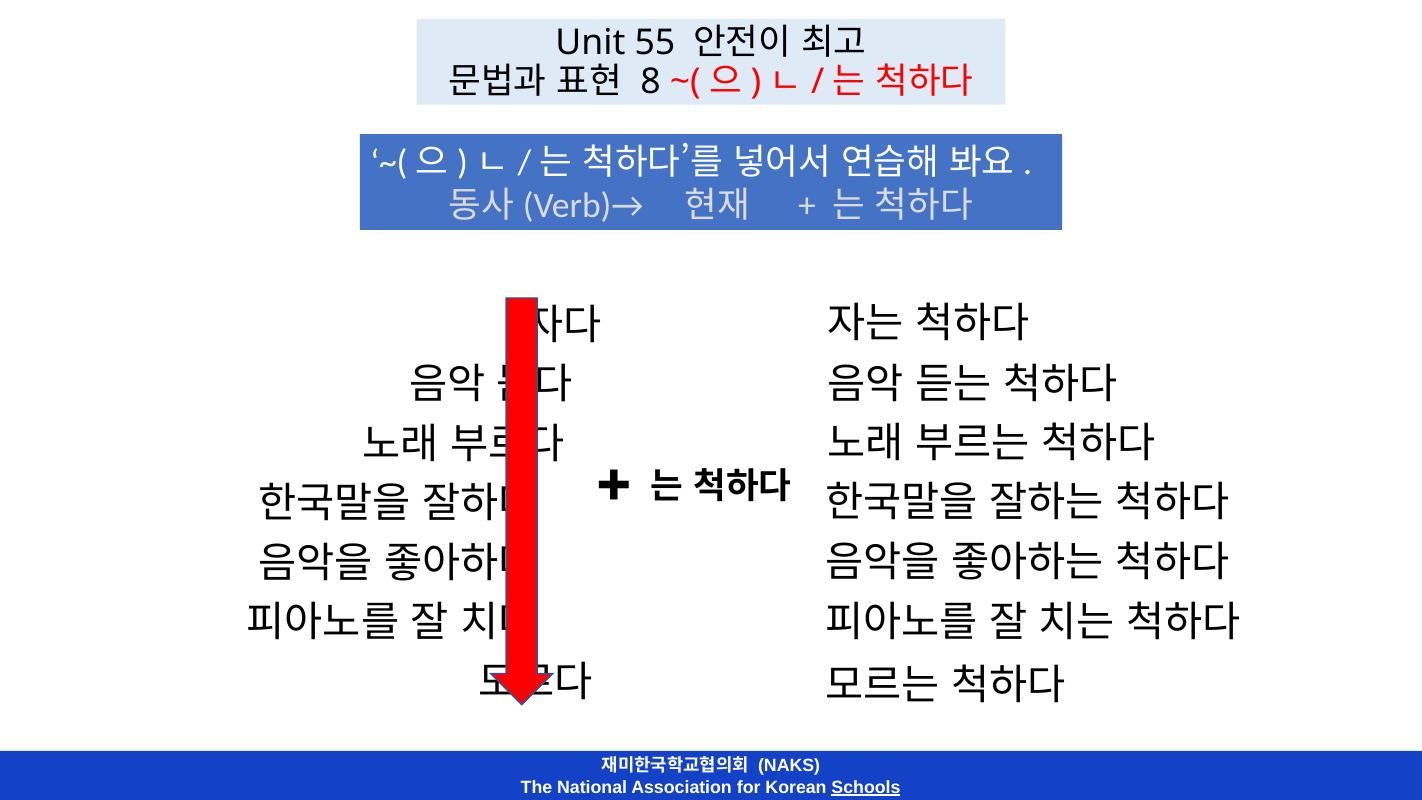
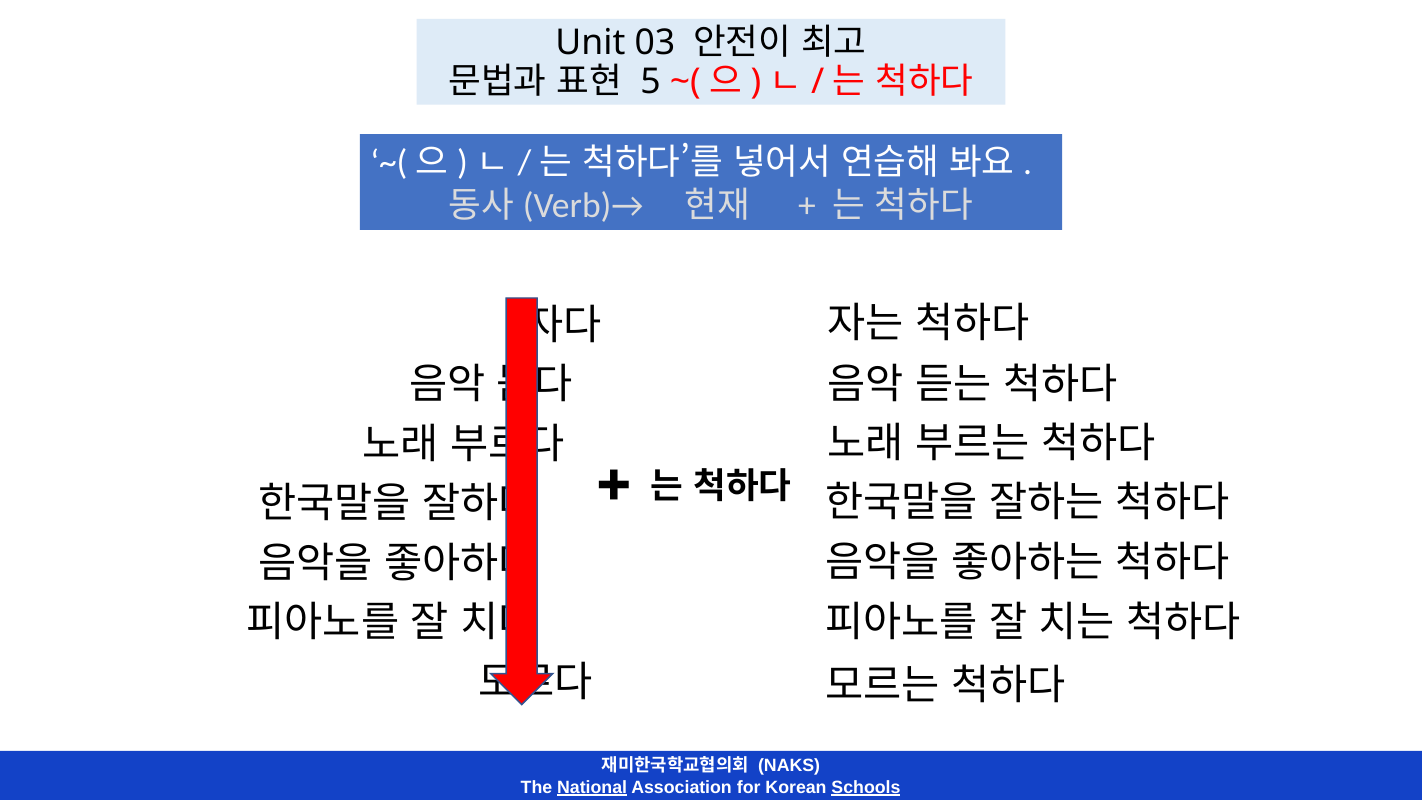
55: 55 -> 03
8: 8 -> 5
National underline: none -> present
